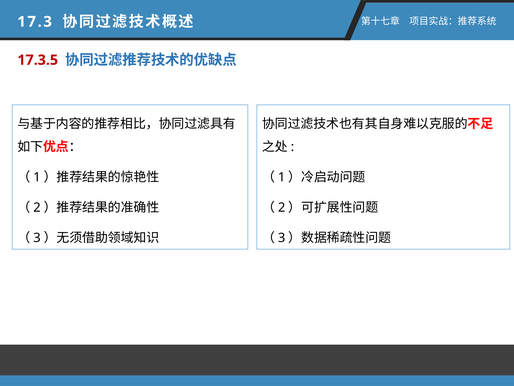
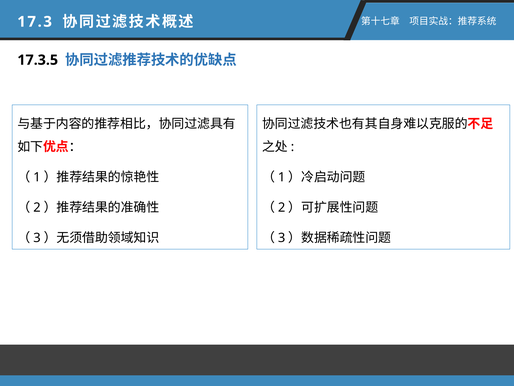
17.3.5 colour: red -> black
